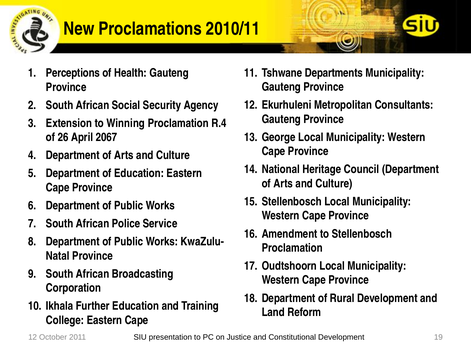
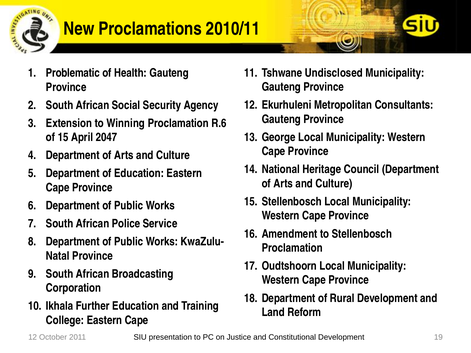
Perceptions: Perceptions -> Problematic
Departments: Departments -> Undisclosed
R.4: R.4 -> R.6
of 26: 26 -> 15
2067: 2067 -> 2047
